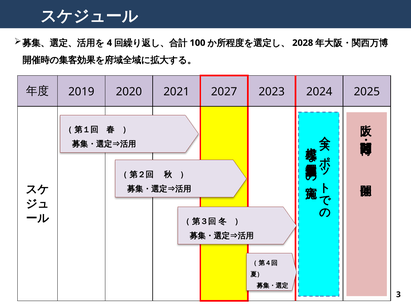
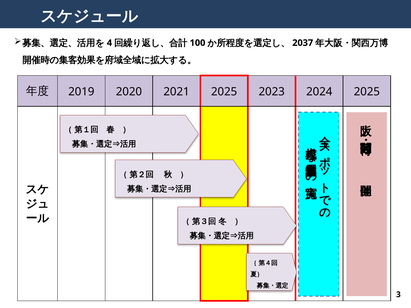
2028: 2028 -> 2037
2021 2027: 2027 -> 2025
